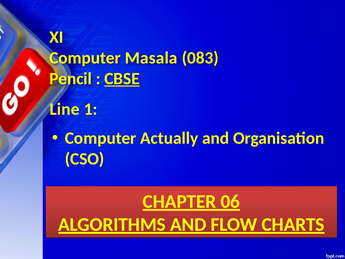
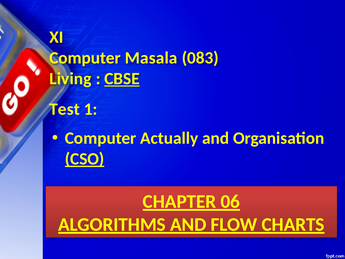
Pencil: Pencil -> Living
Line: Line -> Test
CSO underline: none -> present
